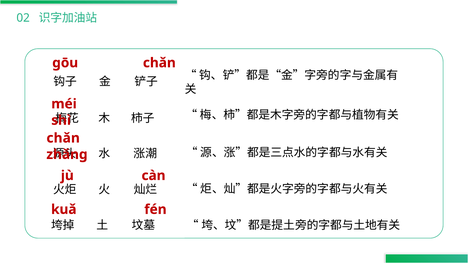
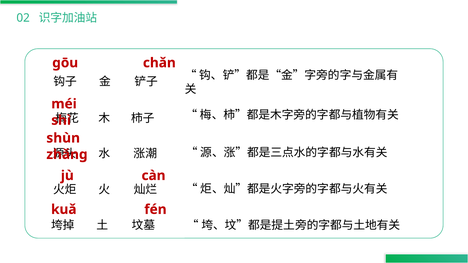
chǎn at (63, 138): chǎn -> shùn
